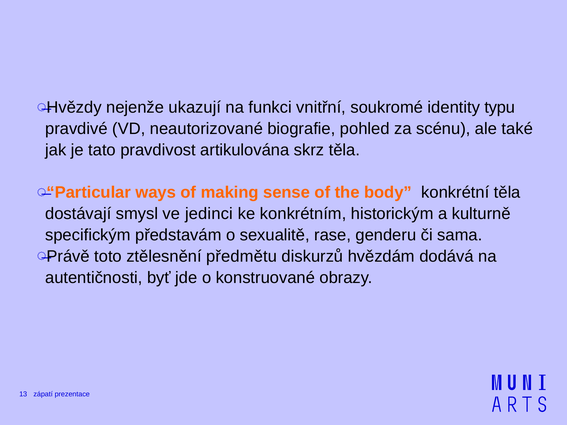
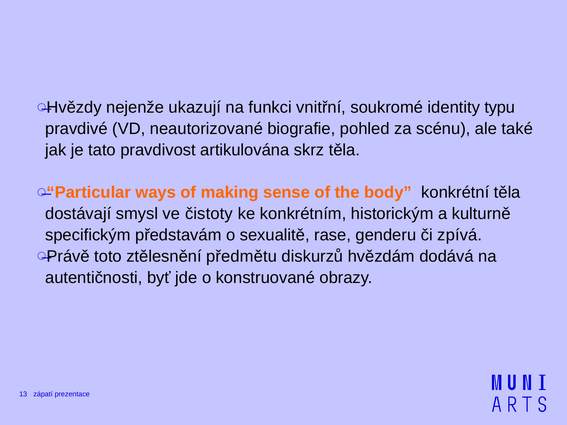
jedinci: jedinci -> čistoty
sama: sama -> zpívá
